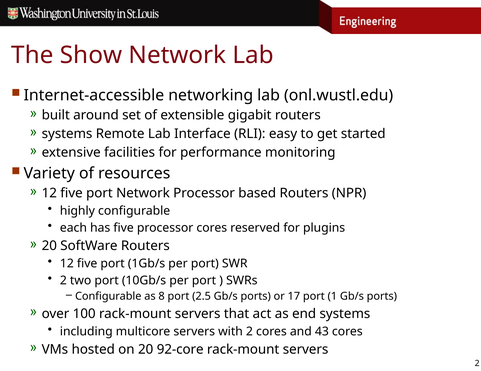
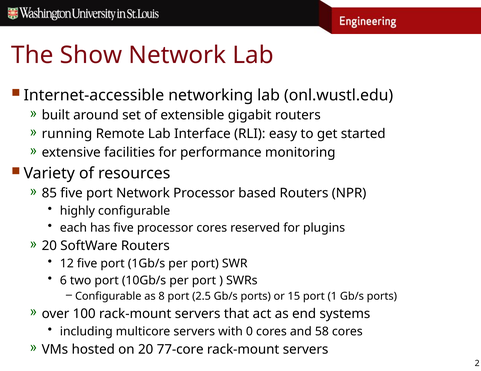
systems at (67, 134): systems -> running
12 at (49, 194): 12 -> 85
2 at (63, 281): 2 -> 6
17: 17 -> 15
with 2: 2 -> 0
43: 43 -> 58
92-core: 92-core -> 77-core
